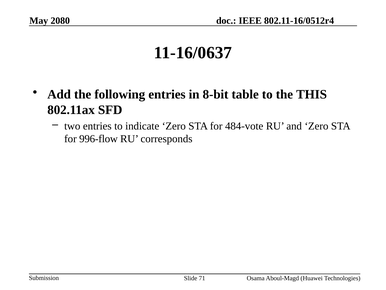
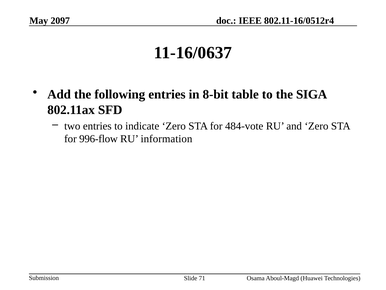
2080: 2080 -> 2097
THIS: THIS -> SIGA
corresponds: corresponds -> information
